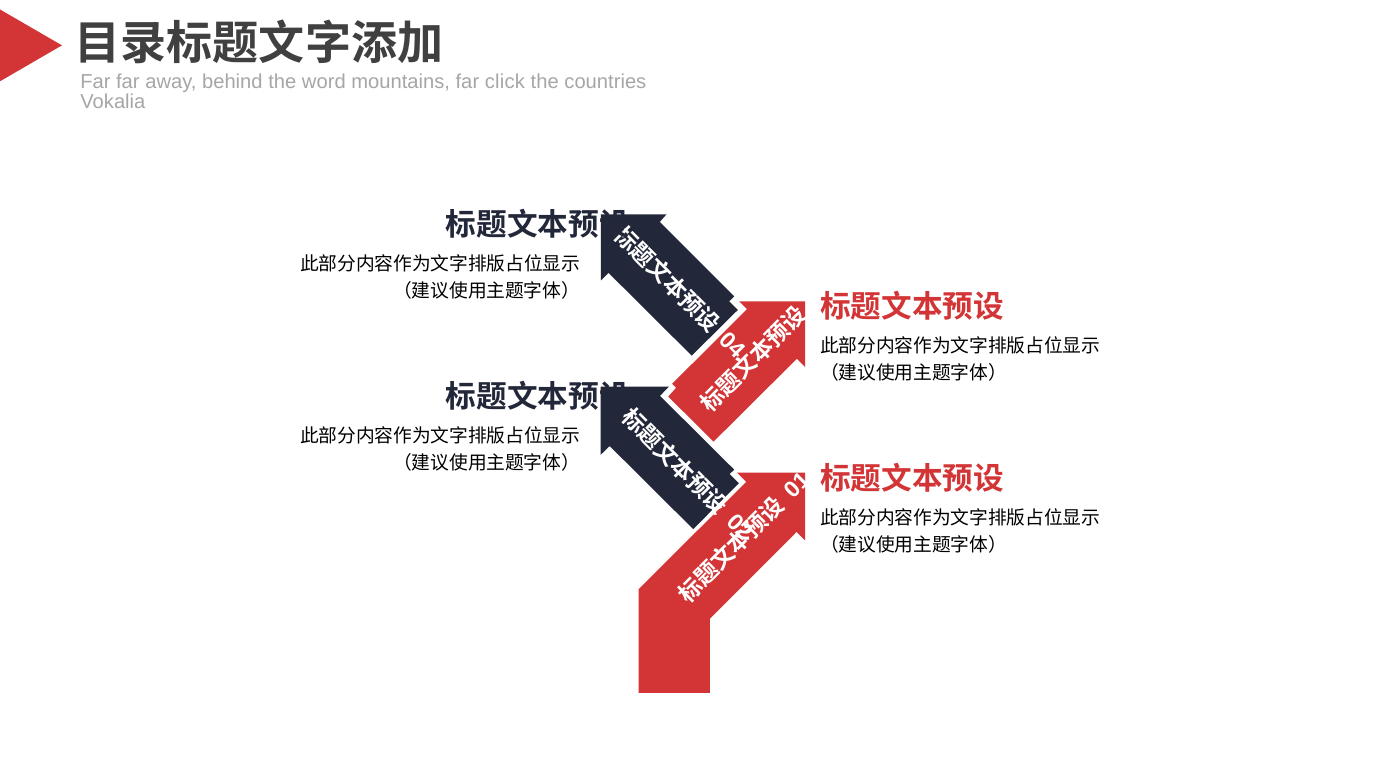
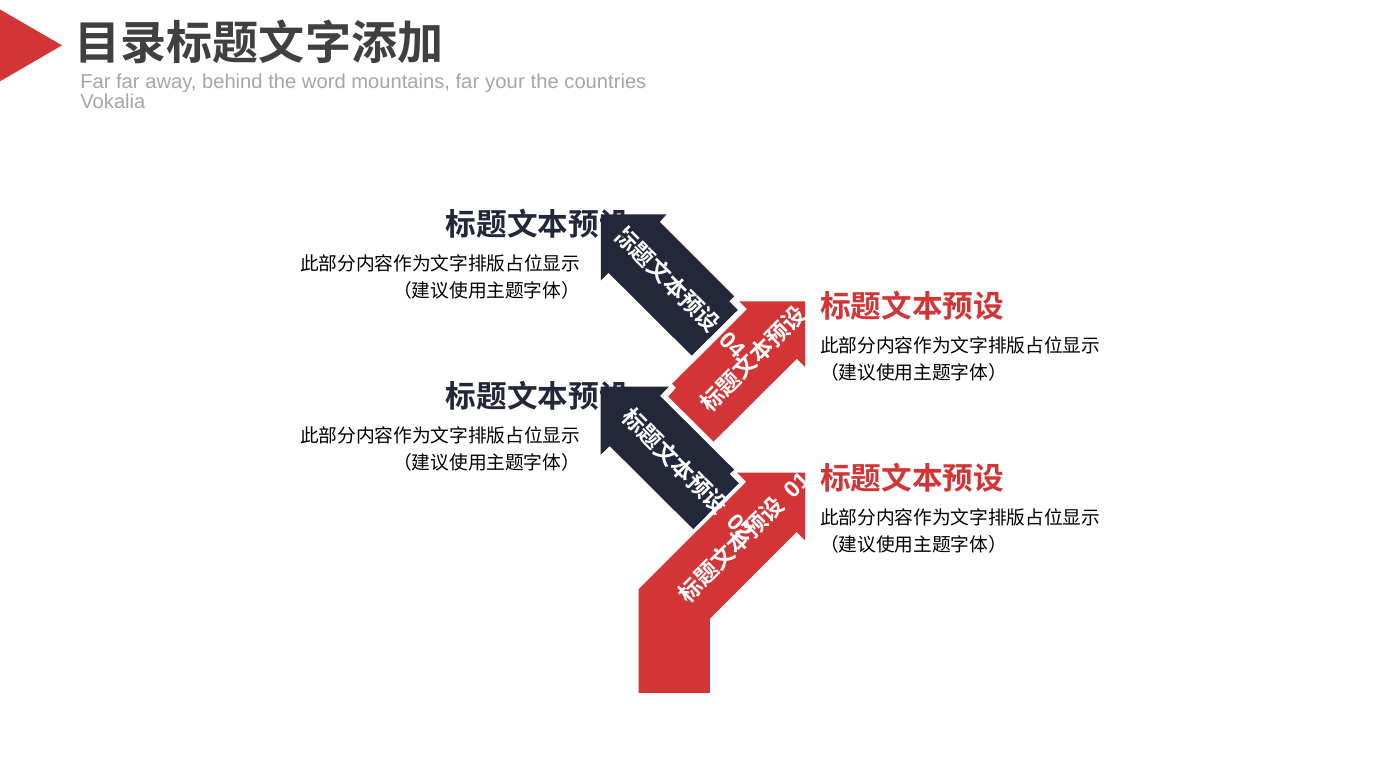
click: click -> your
